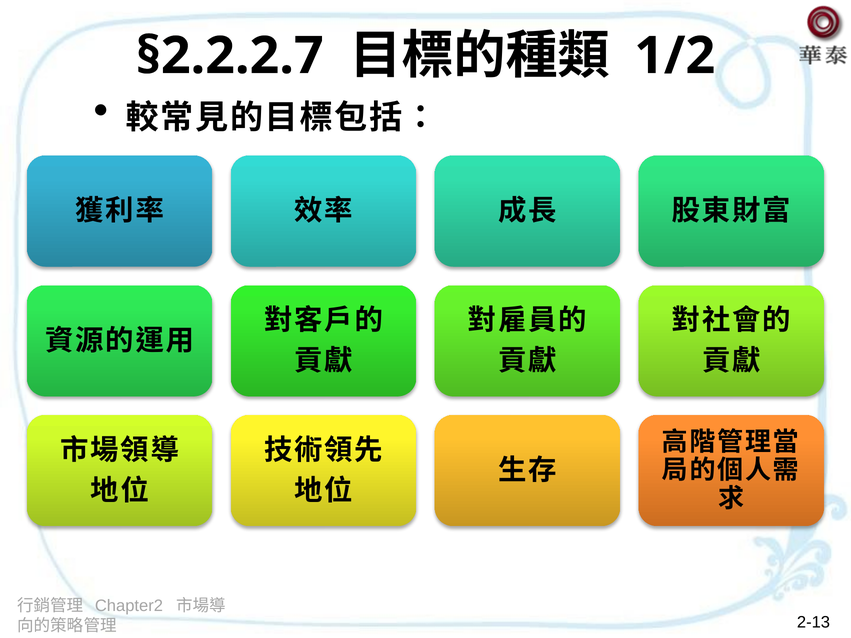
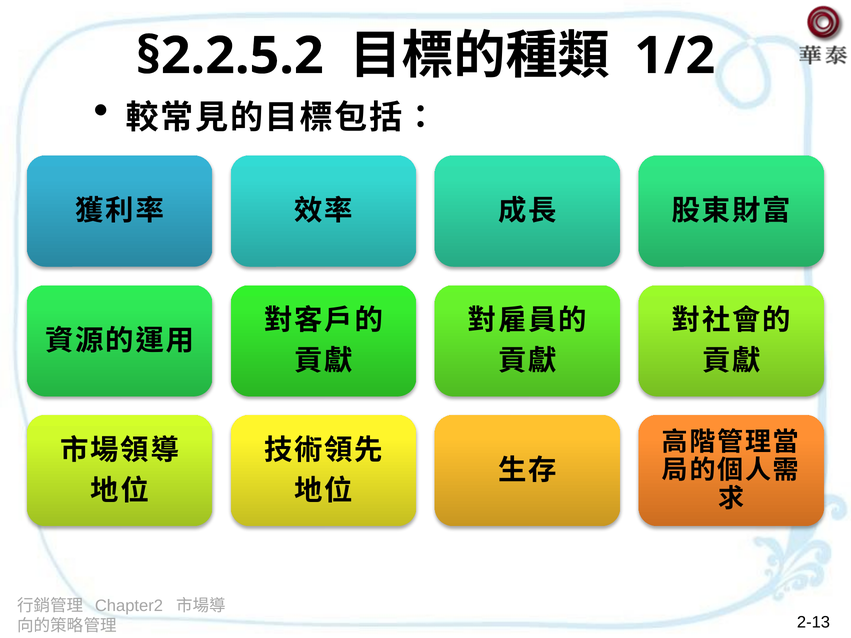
§2.2.2.7: §2.2.2.7 -> §2.2.5.2
